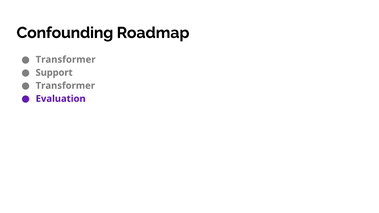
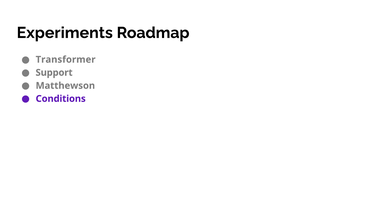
Confounding: Confounding -> Experiments
Transformer at (65, 86): Transformer -> Matthewson
Evaluation: Evaluation -> Conditions
